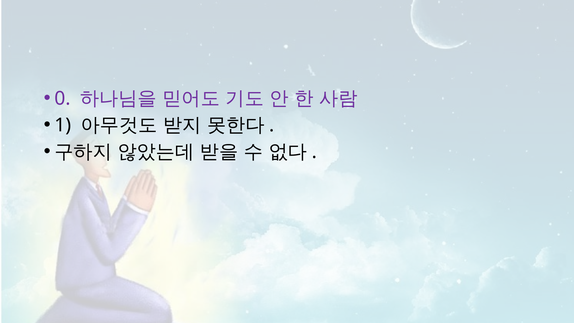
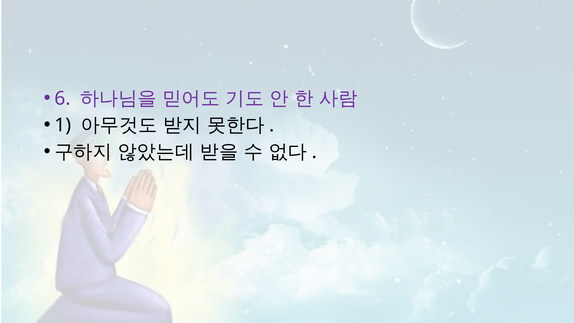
0: 0 -> 6
